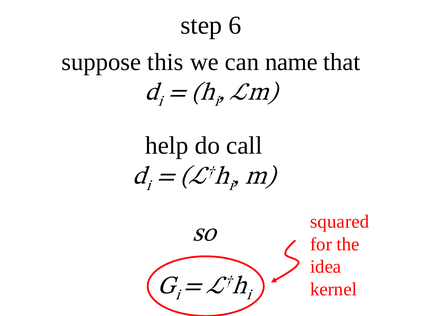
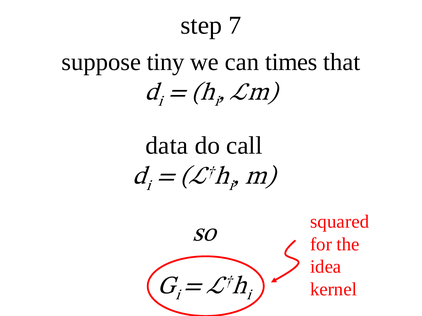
6: 6 -> 7
this: this -> tiny
name: name -> times
help: help -> data
